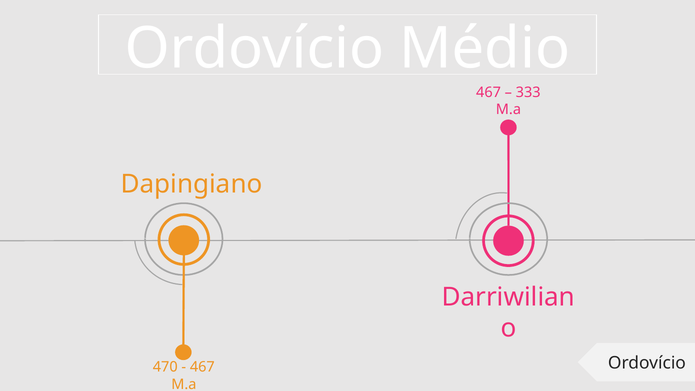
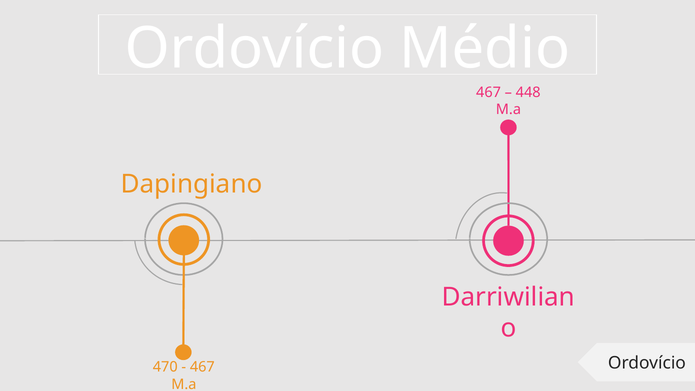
333: 333 -> 448
